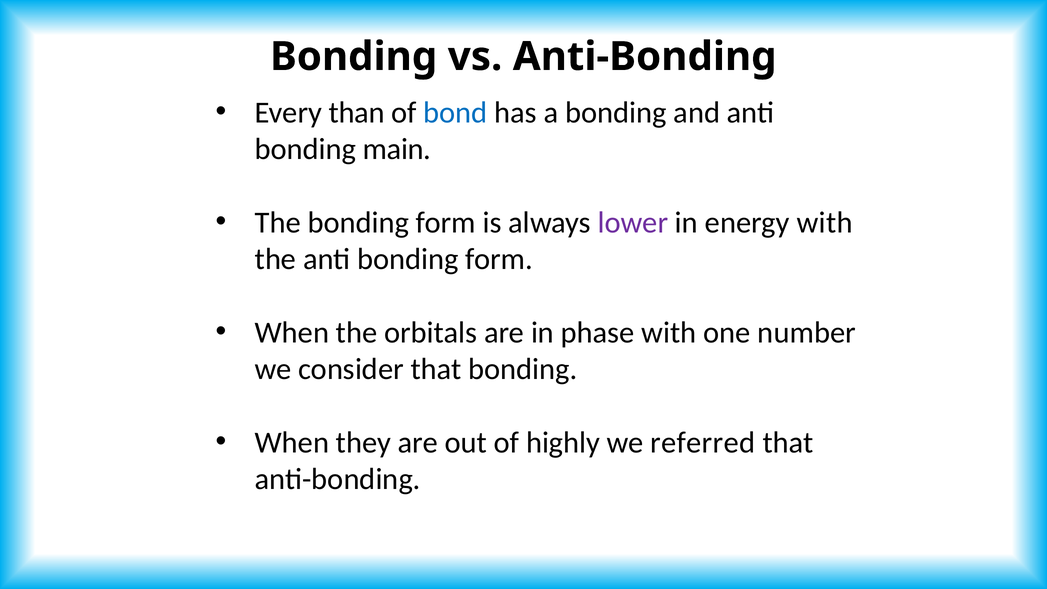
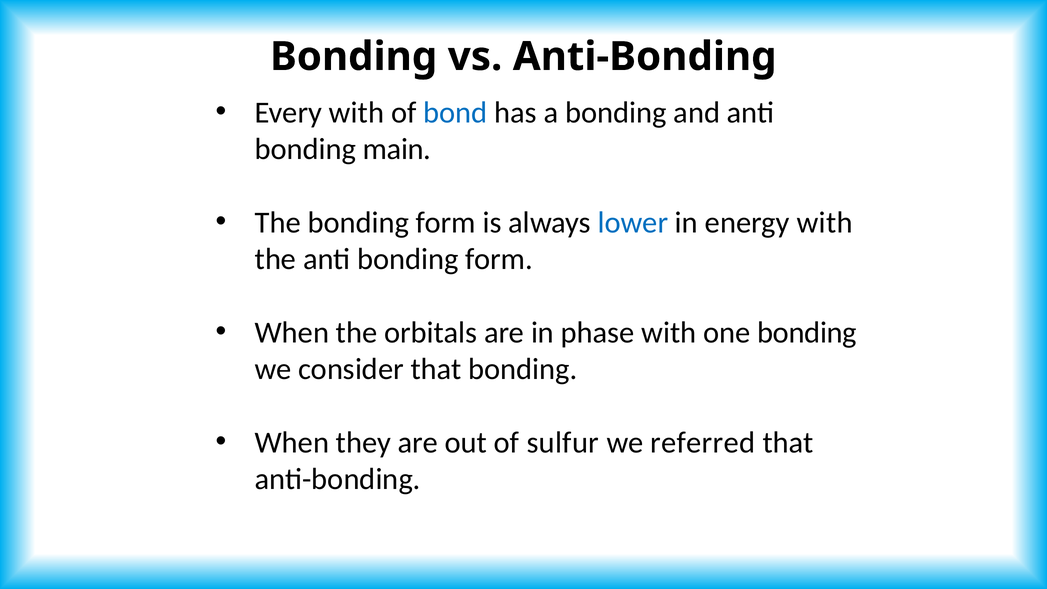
Every than: than -> with
lower colour: purple -> blue
one number: number -> bonding
highly: highly -> sulfur
